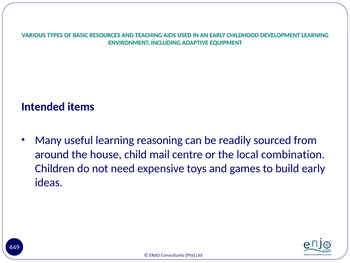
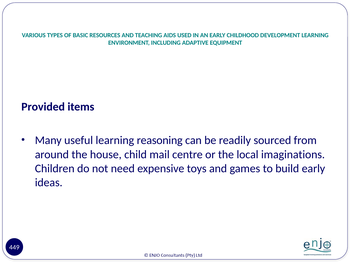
Intended: Intended -> Provided
combination: combination -> imaginations
